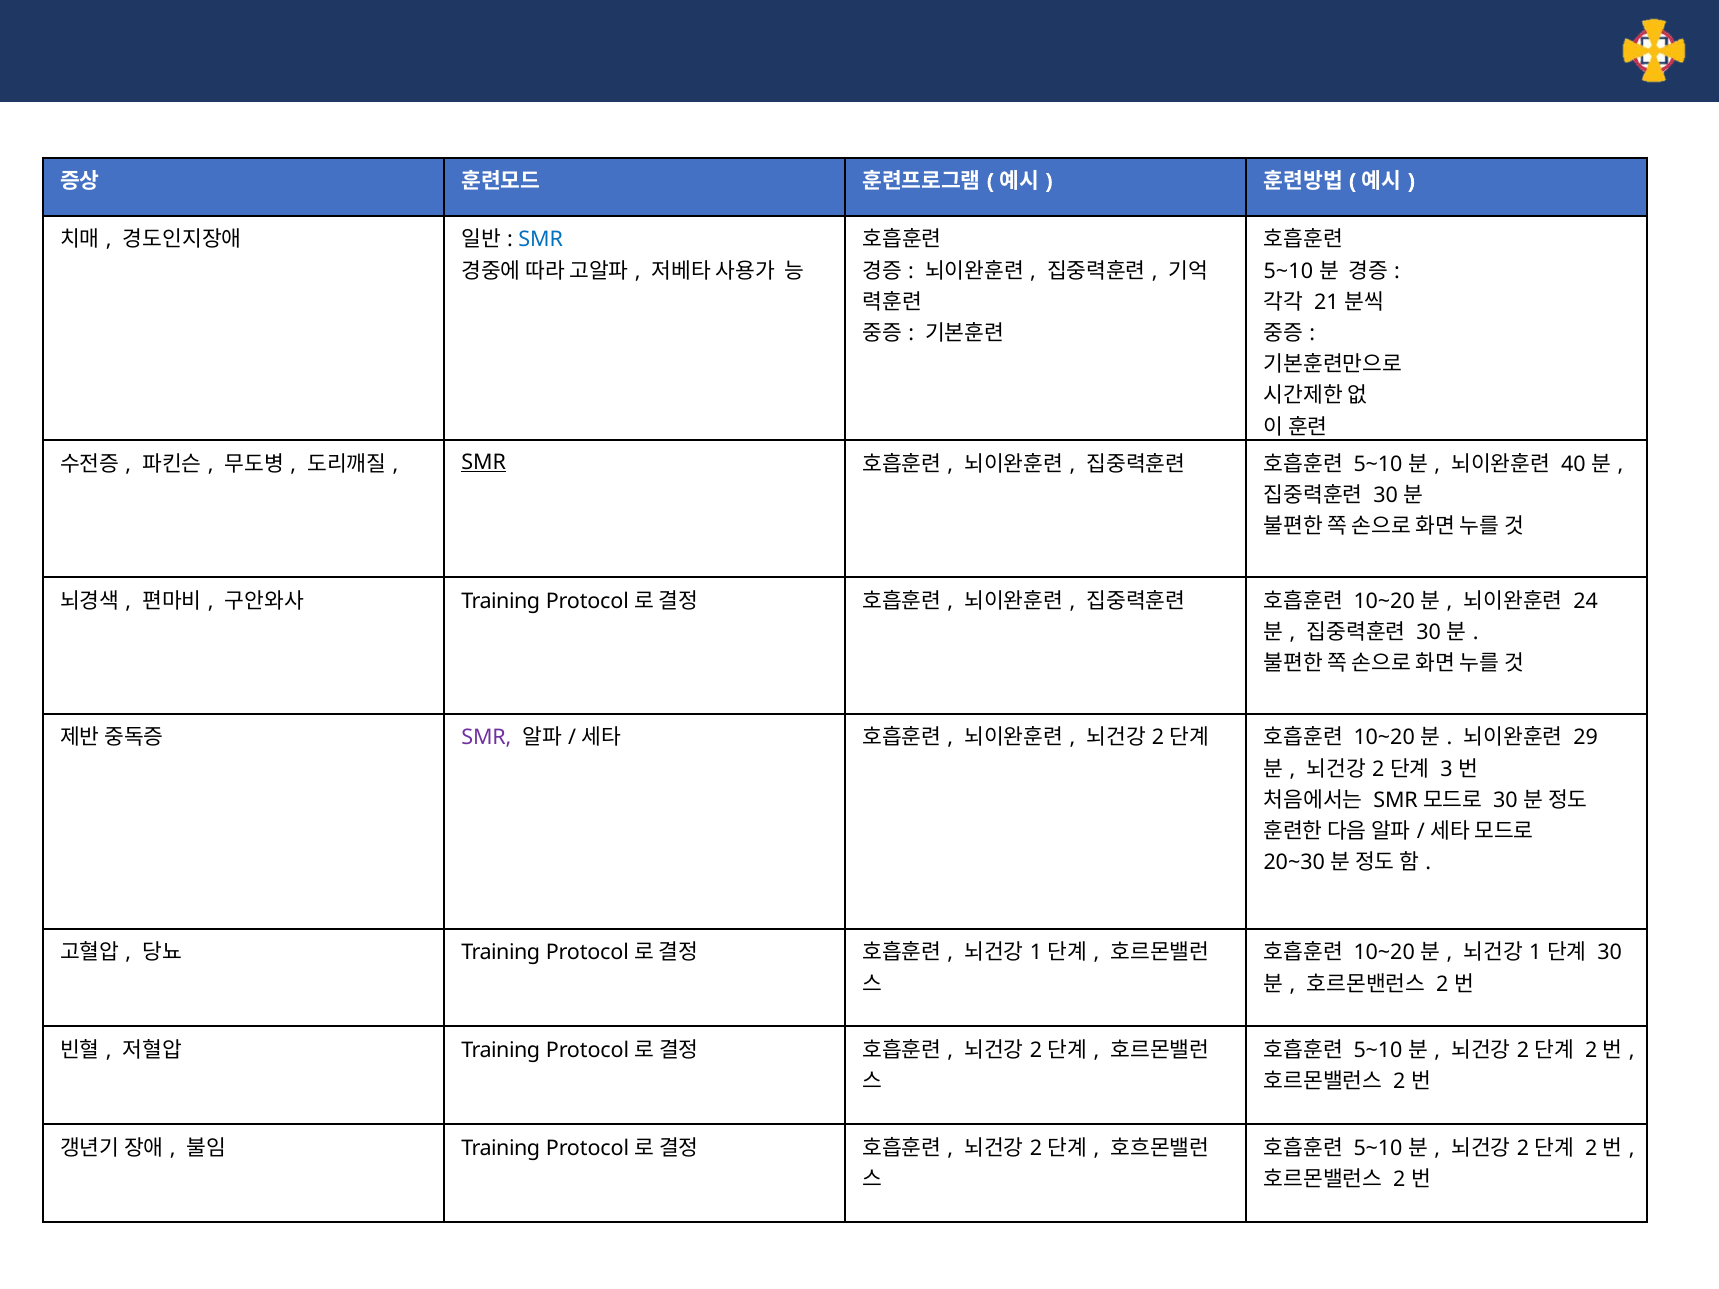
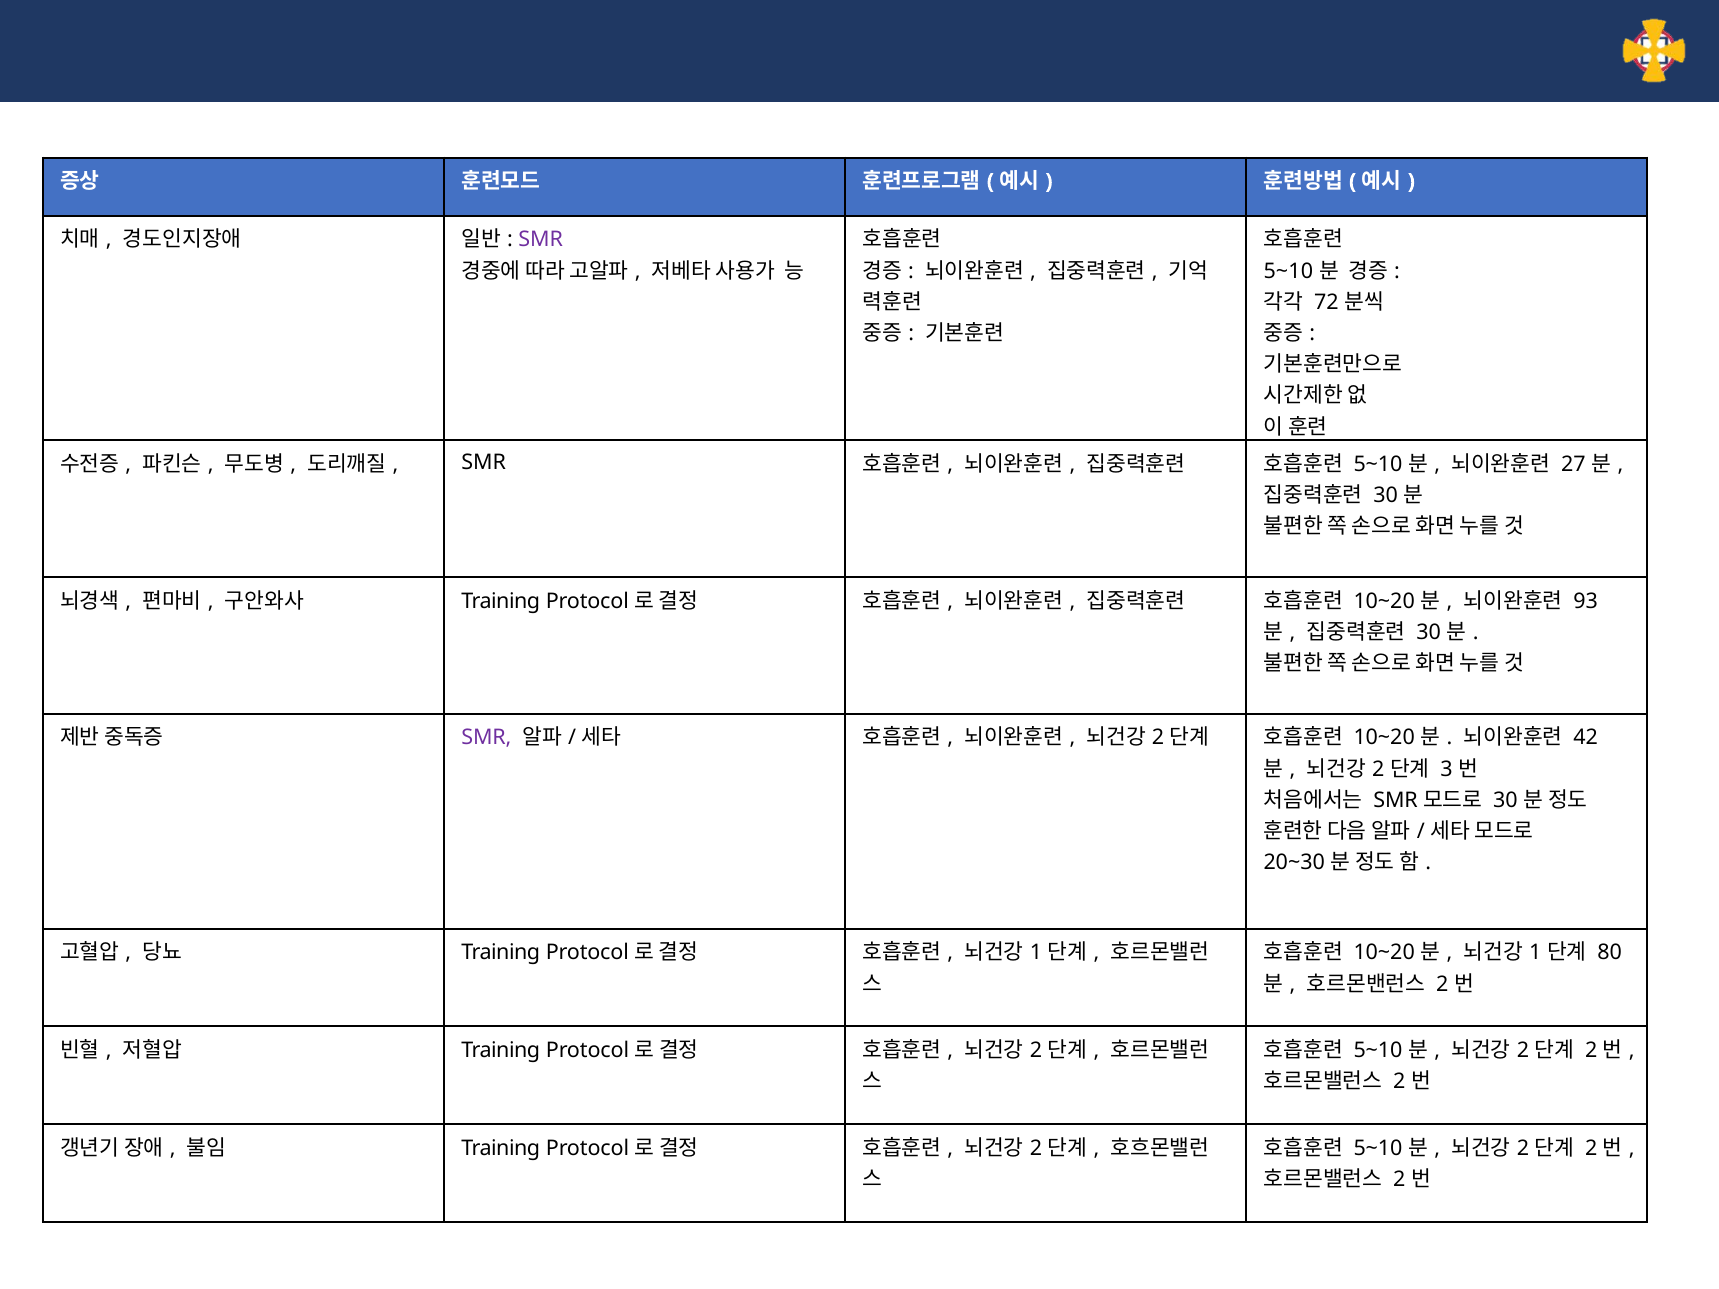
SMR at (541, 240) colour: blue -> purple
21: 21 -> 72
SMR at (484, 462) underline: present -> none
40: 40 -> 27
24: 24 -> 93
29: 29 -> 42
30 at (1610, 953): 30 -> 80
